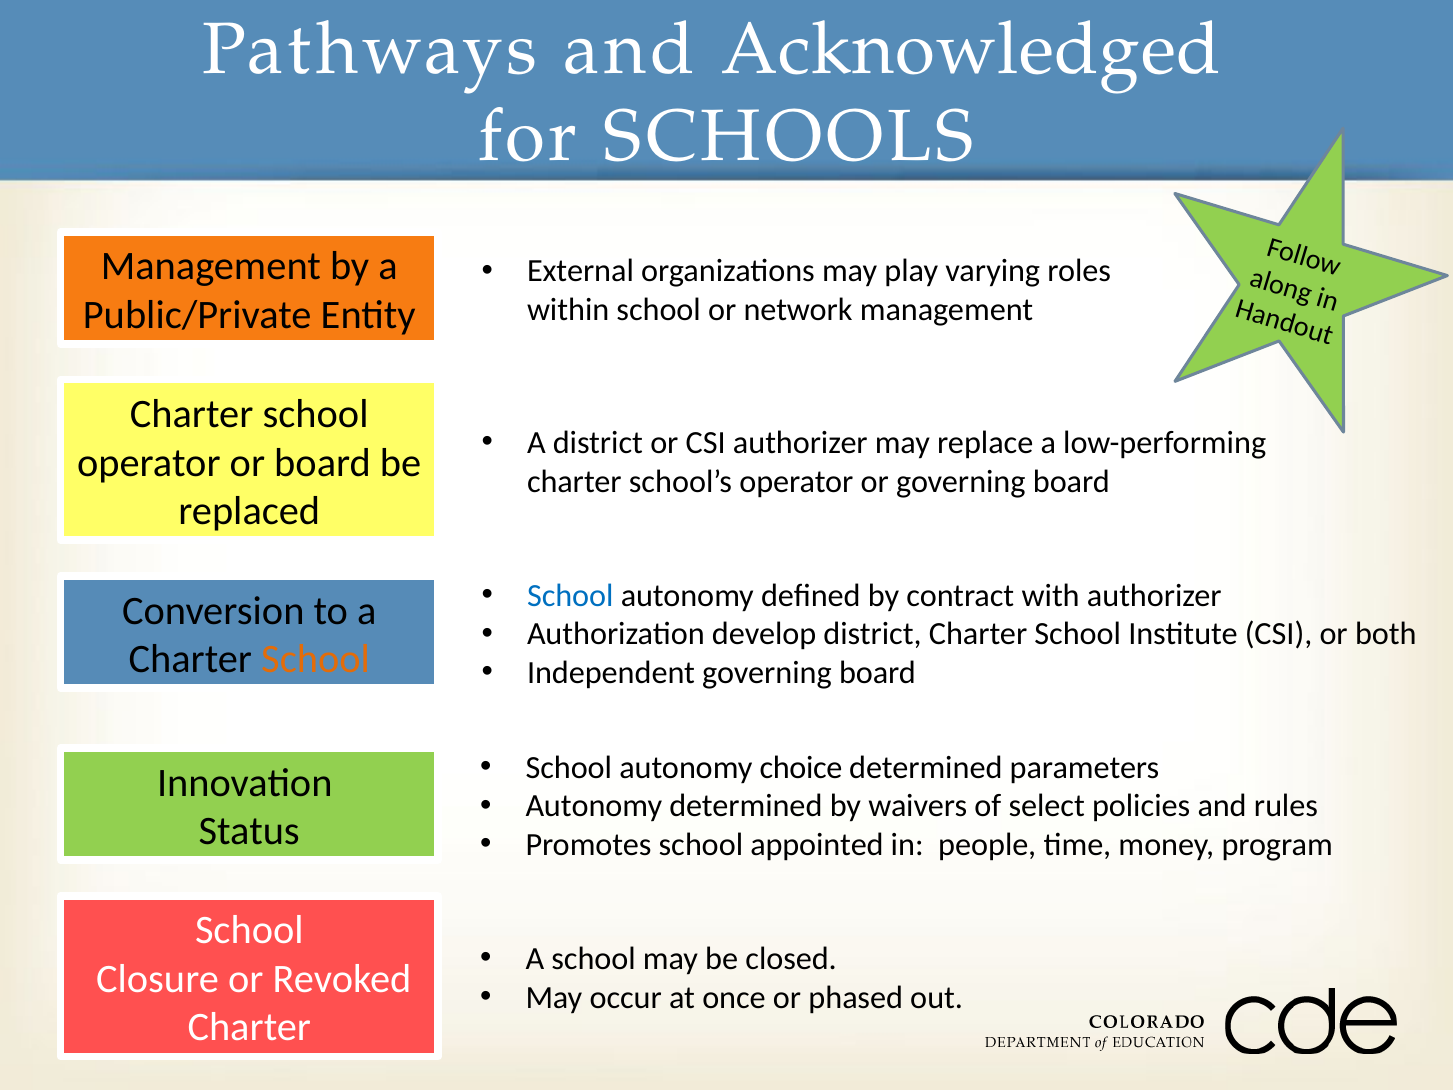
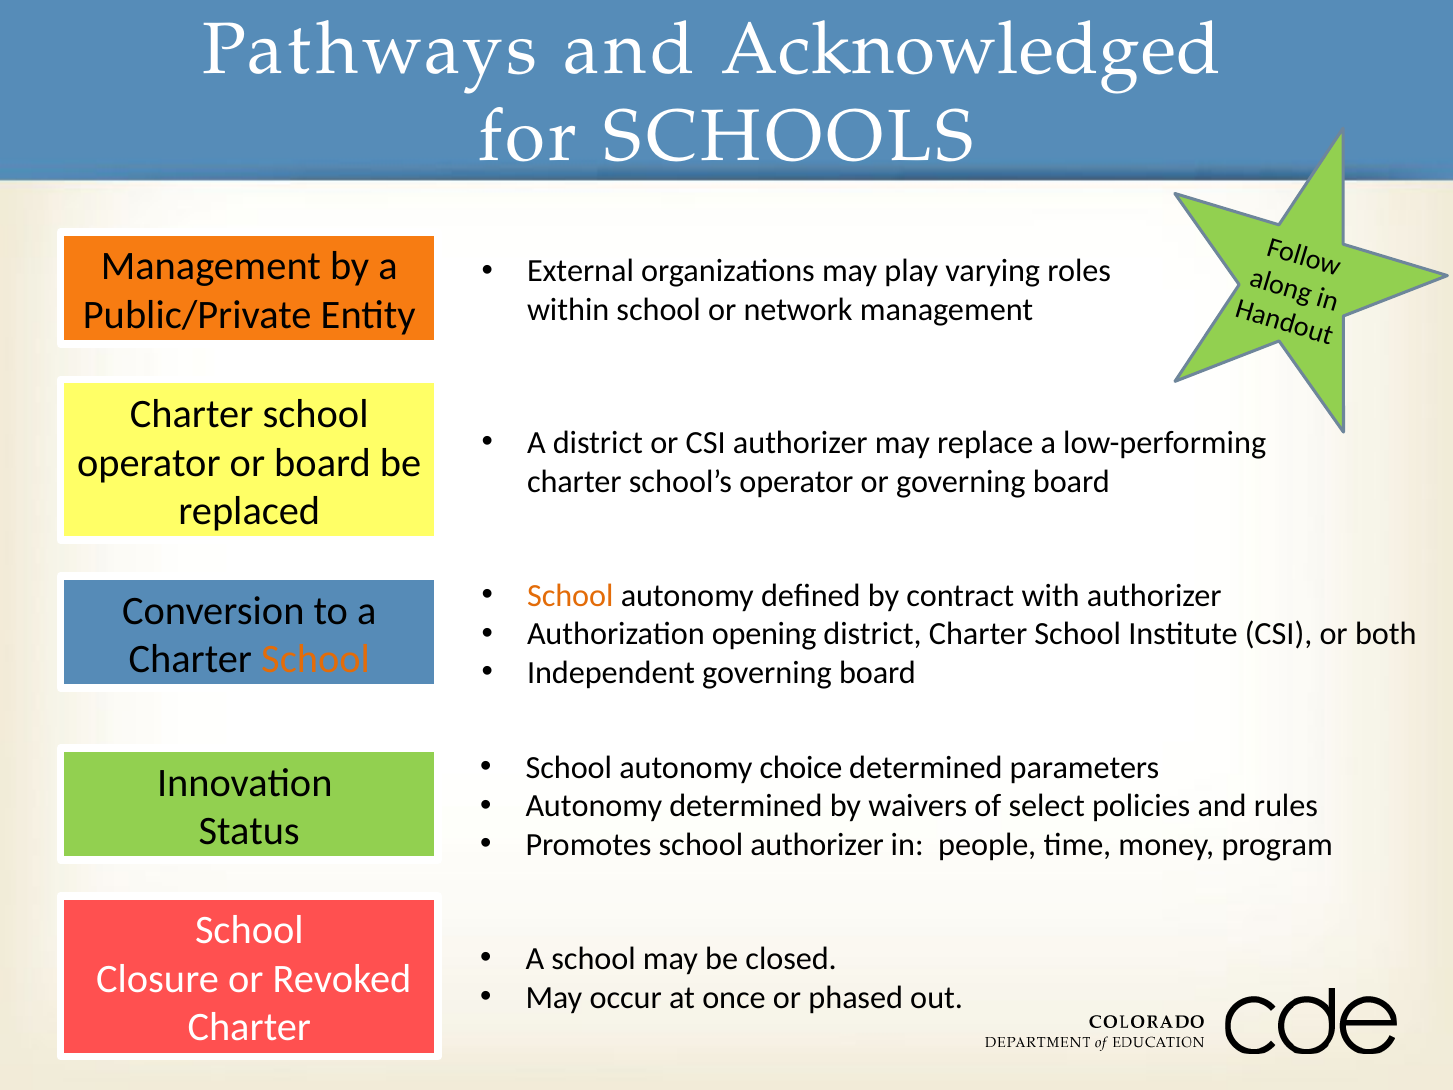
School at (570, 595) colour: blue -> orange
develop: develop -> opening
school appointed: appointed -> authorizer
